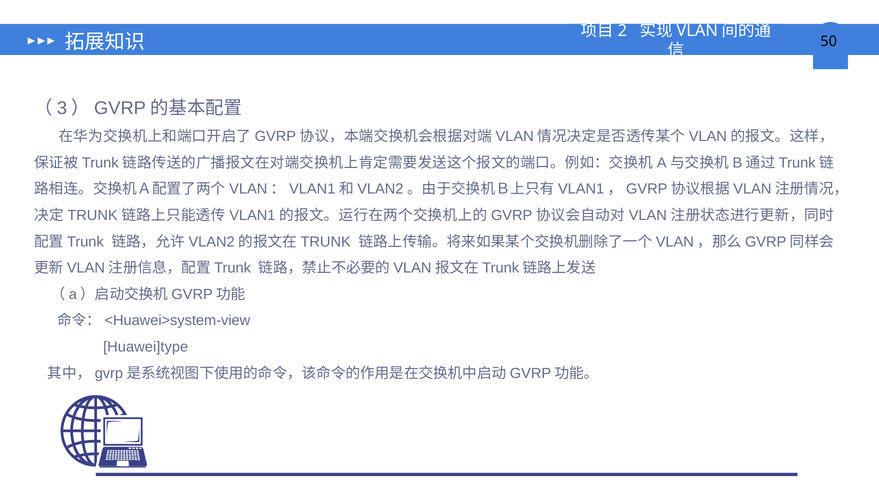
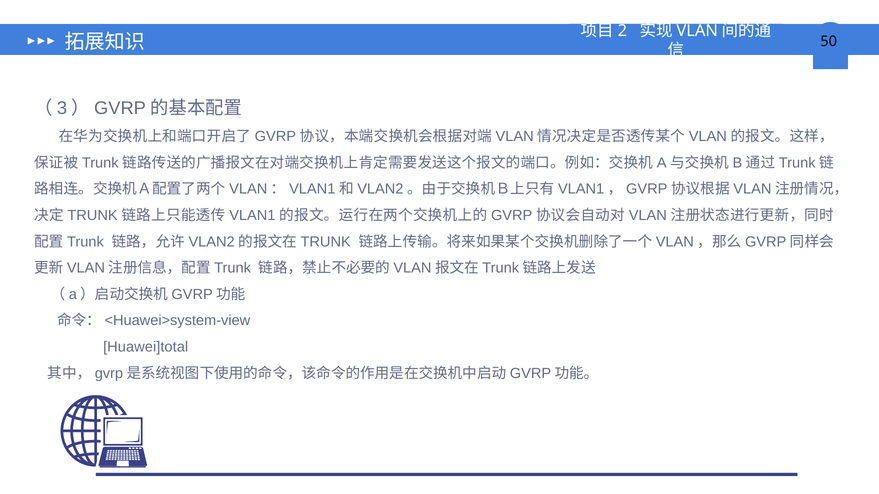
Huawei]type: Huawei]type -> Huawei]total
